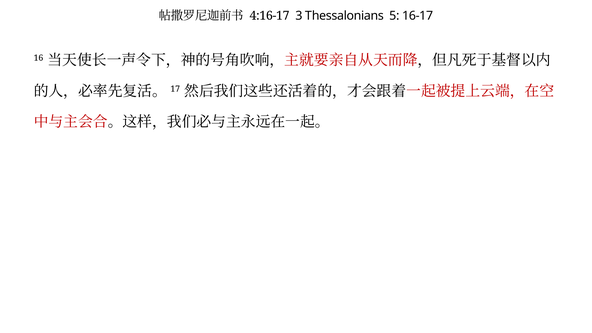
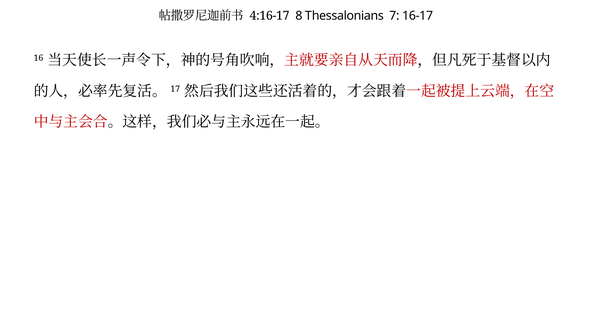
3: 3 -> 8
5: 5 -> 7
